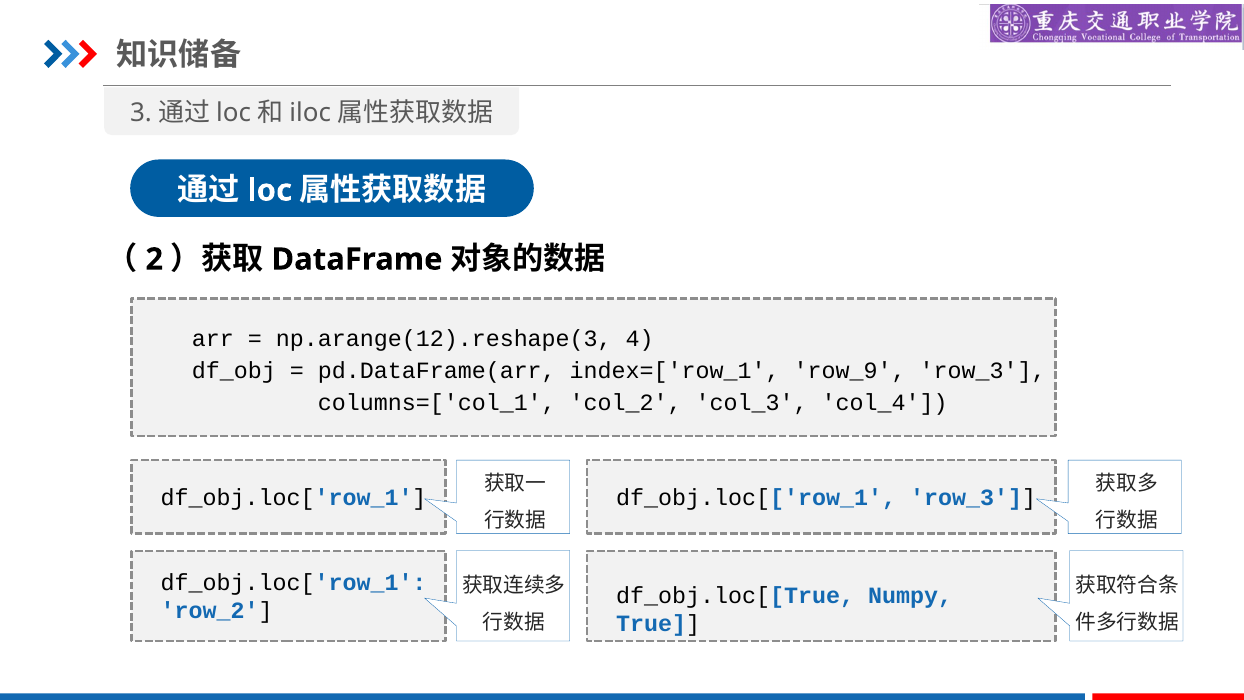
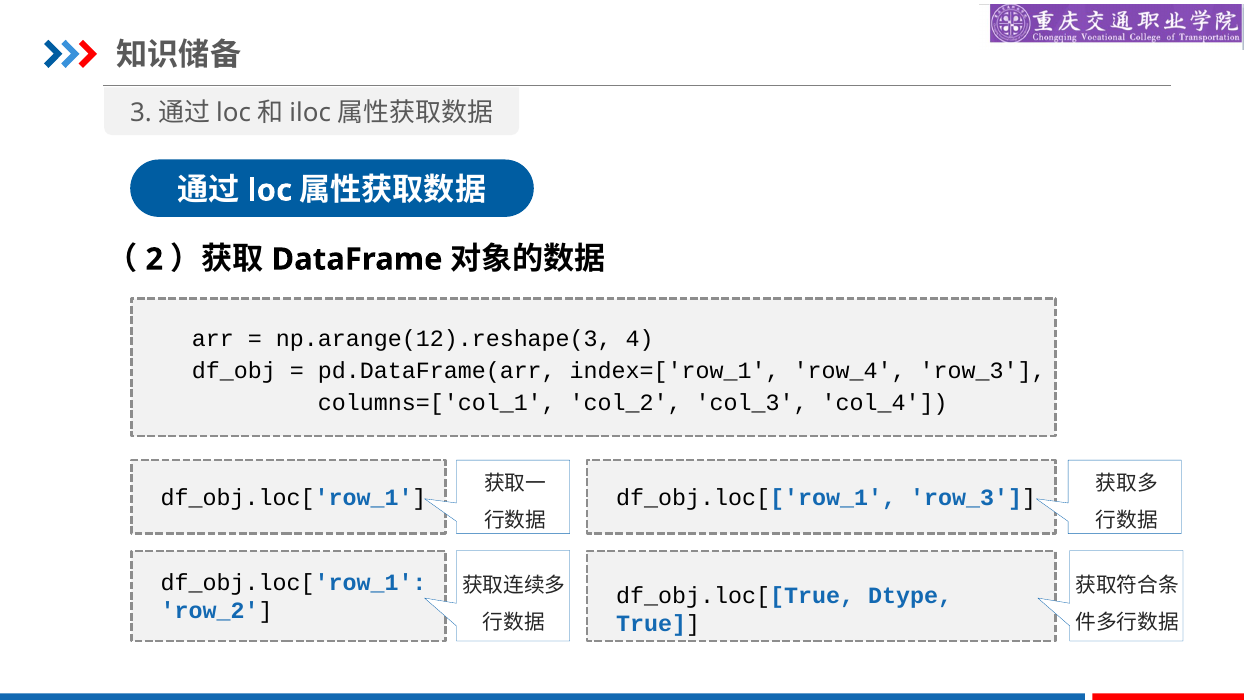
row_9: row_9 -> row_4
Numpy: Numpy -> Dtype
